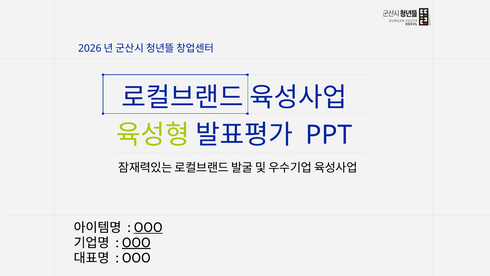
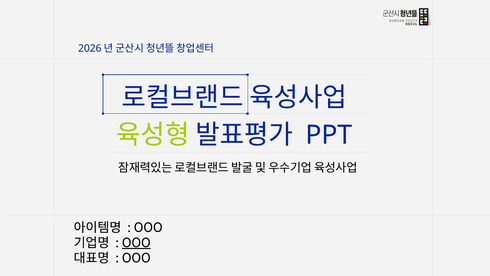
OOO at (148, 227) underline: present -> none
